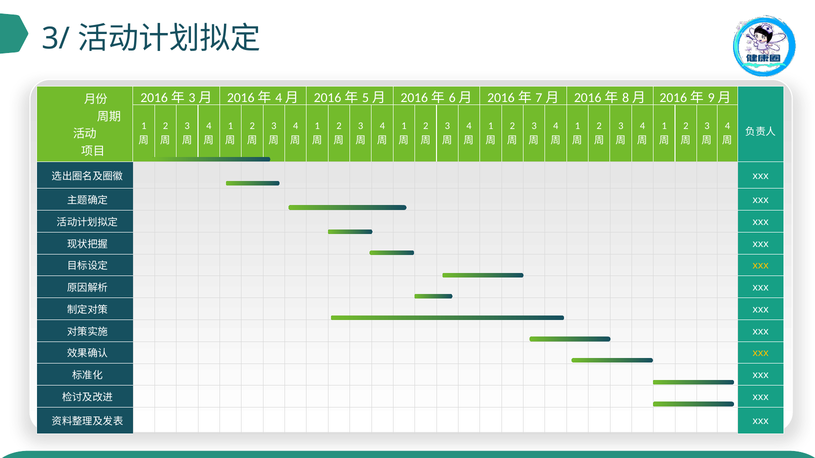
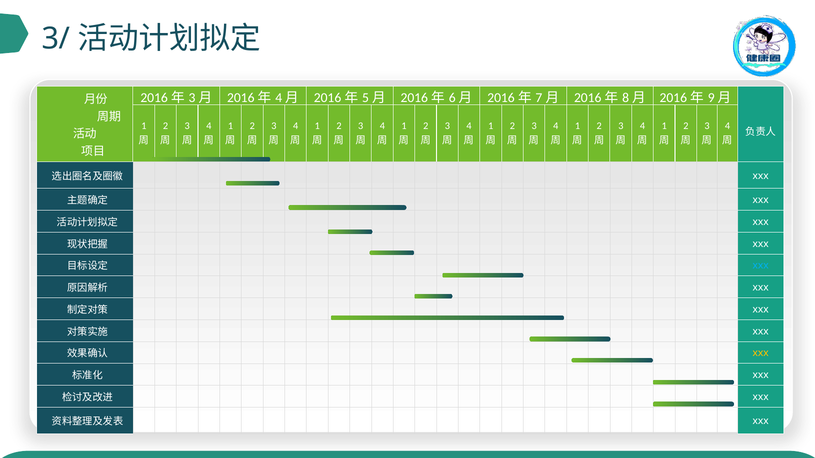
xxx at (761, 266) colour: yellow -> light blue
